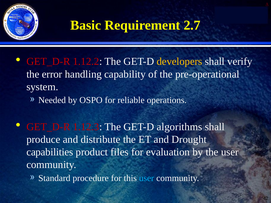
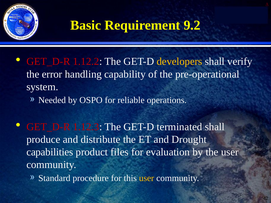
2.7: 2.7 -> 9.2
algorithms: algorithms -> terminated
user at (147, 178) colour: light blue -> yellow
